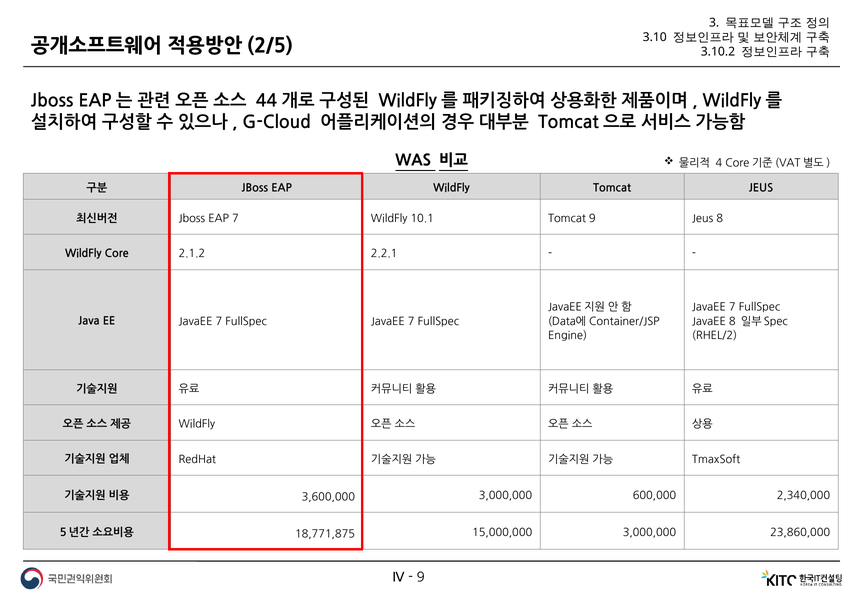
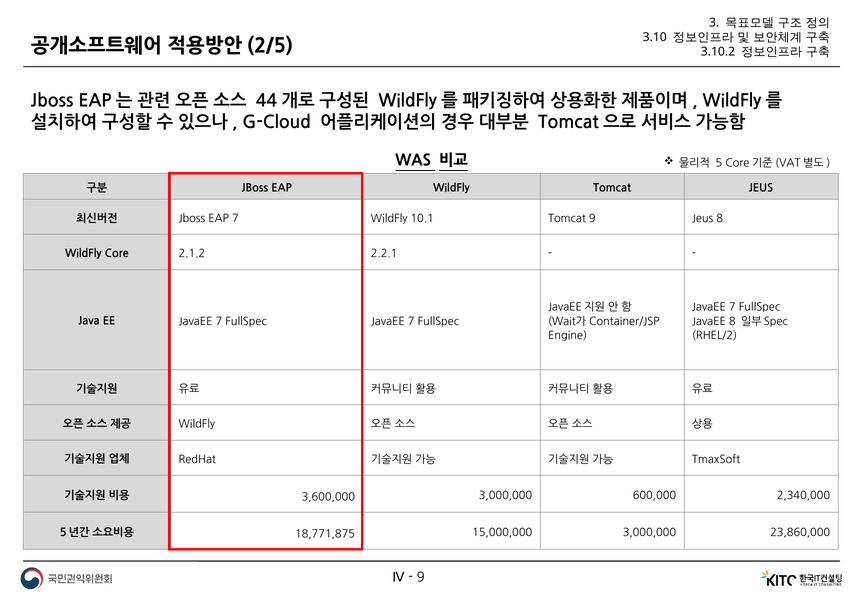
4: 4 -> 5
Data에: Data에 -> Wait가
